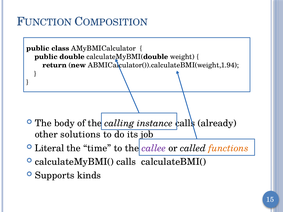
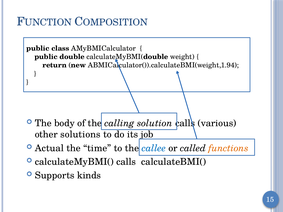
instance: instance -> solution
already: already -> various
Literal: Literal -> Actual
callee colour: purple -> blue
